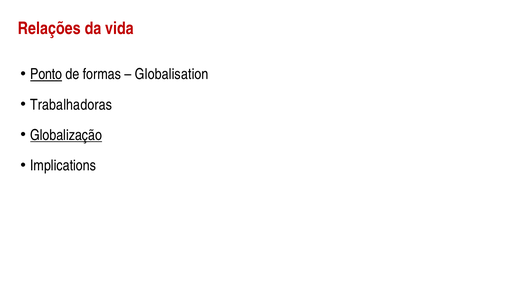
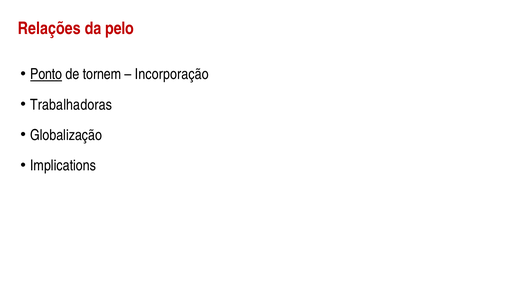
vida: vida -> pelo
formas: formas -> tornem
Globalisation: Globalisation -> Incorporação
Globalização underline: present -> none
